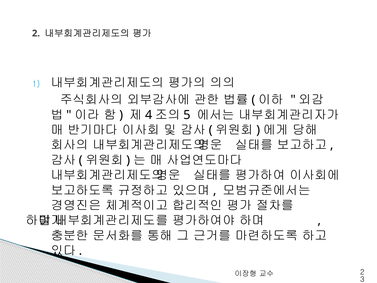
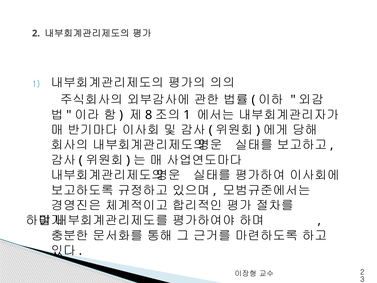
4: 4 -> 8
5 at (187, 115): 5 -> 1
